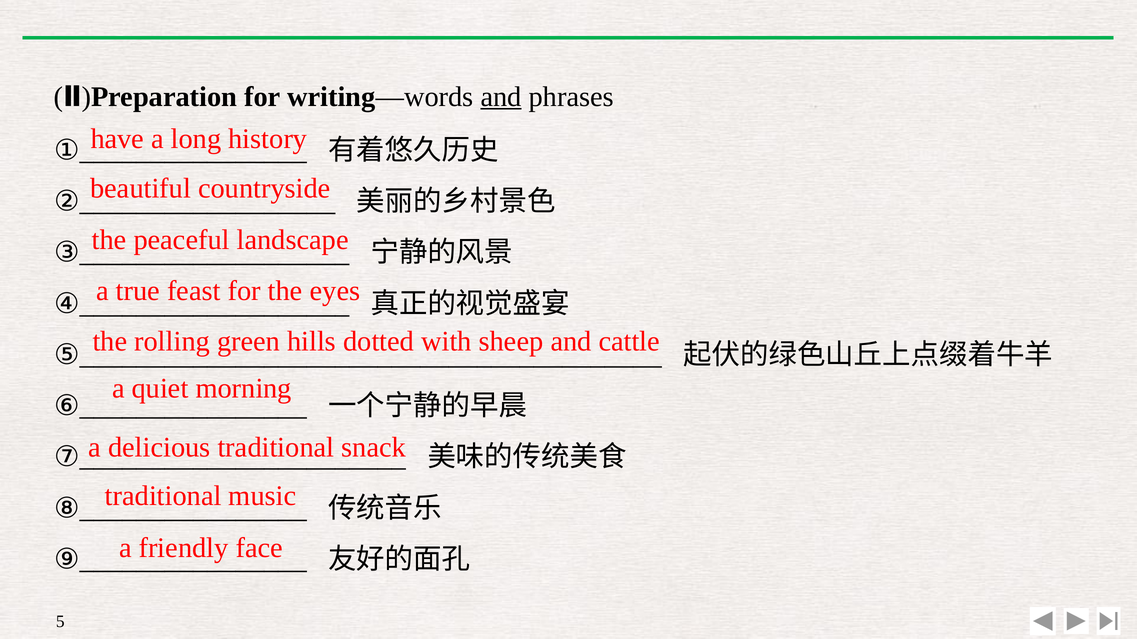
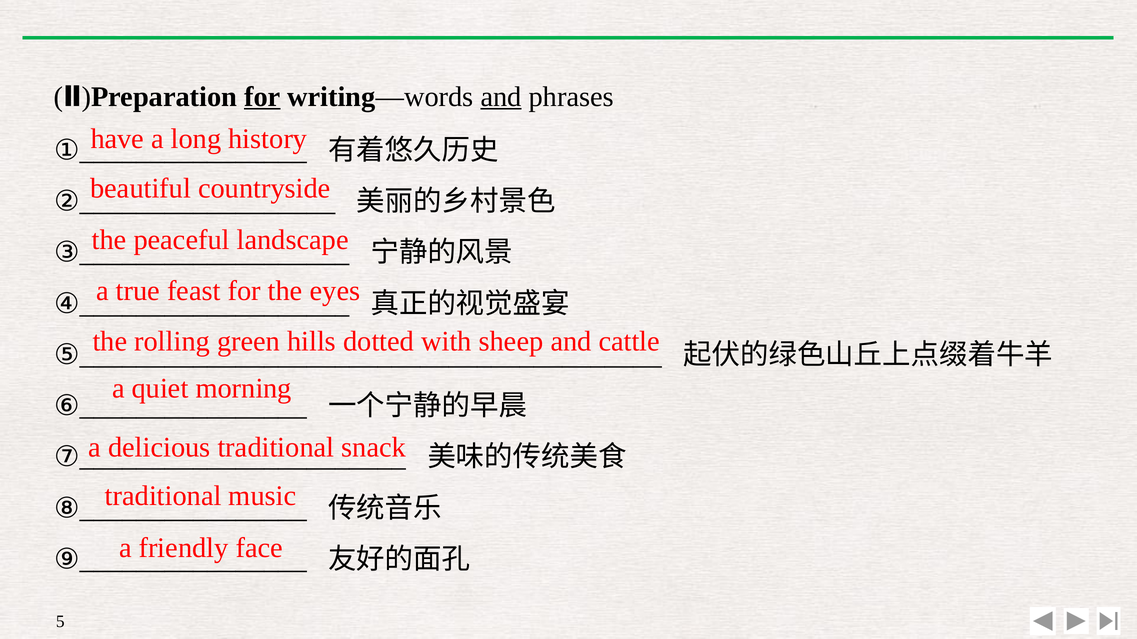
for at (262, 97) underline: none -> present
